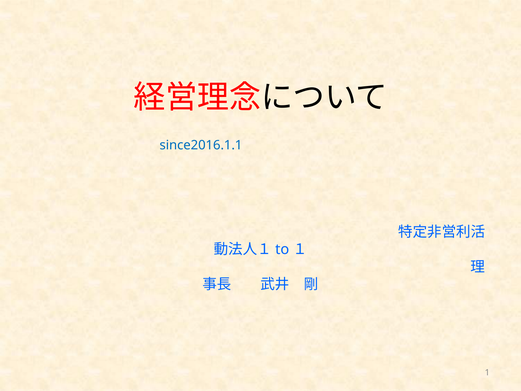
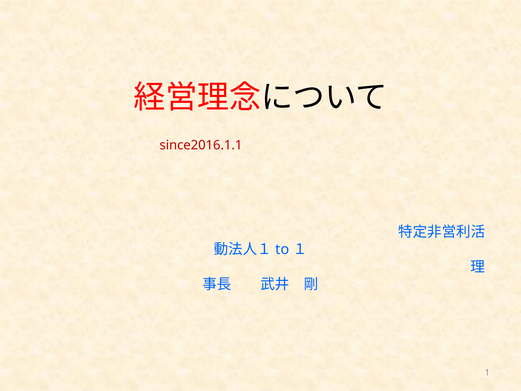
since2016.1.1 colour: blue -> red
